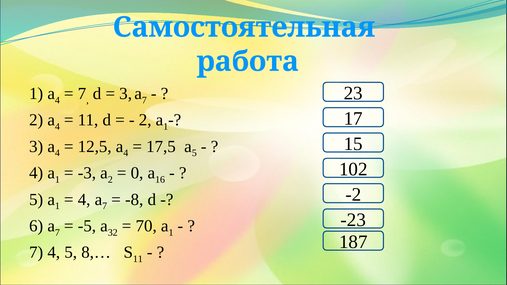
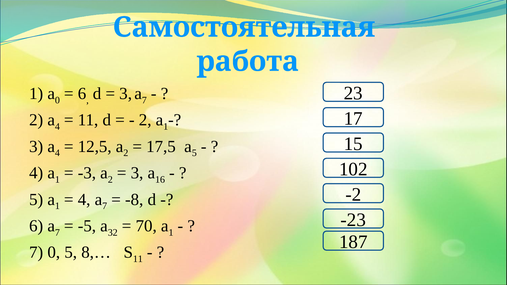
4 at (57, 100): 4 -> 0
7 at (82, 94): 7 -> 6
4 at (126, 153): 4 -> 2
0 at (137, 173): 0 -> 3
7 4: 4 -> 0
